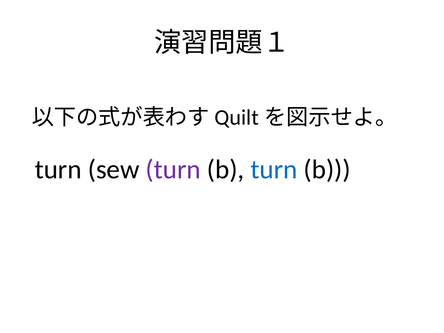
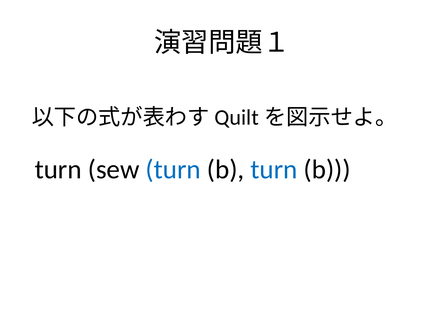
turn at (173, 170) colour: purple -> blue
